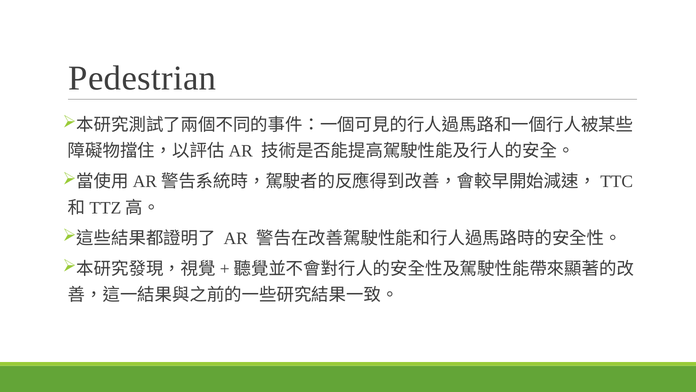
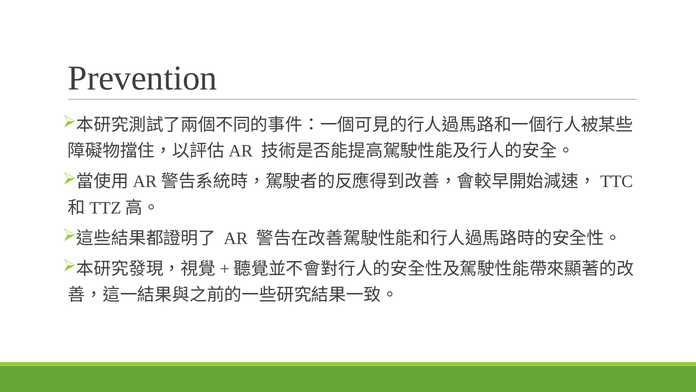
Pedestrian: Pedestrian -> Prevention
